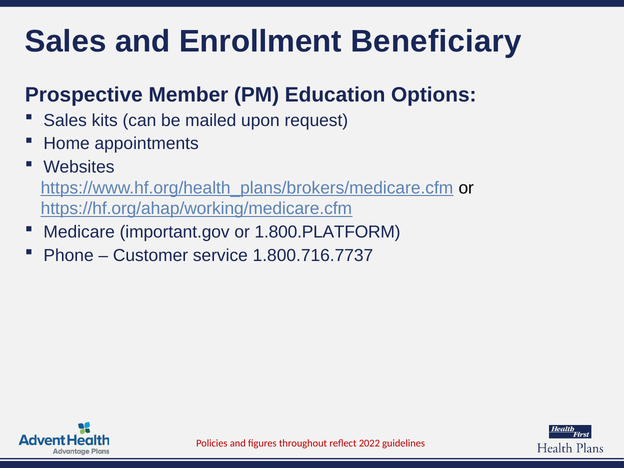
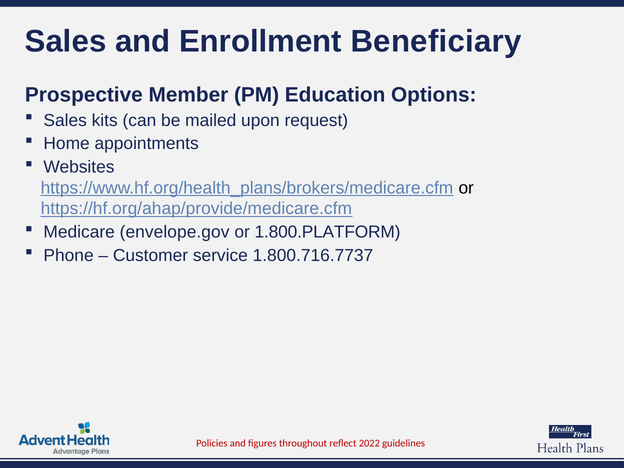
https://hf.org/ahap/working/medicare.cfm: https://hf.org/ahap/working/medicare.cfm -> https://hf.org/ahap/provide/medicare.cfm
important.gov: important.gov -> envelope.gov
